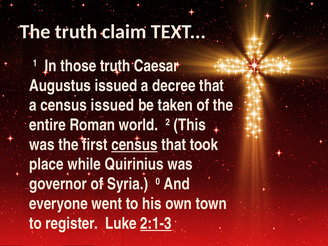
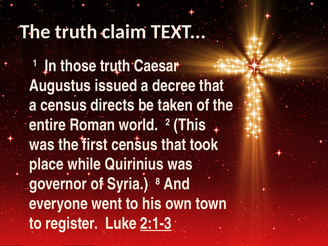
census issued: issued -> directs
census at (134, 145) underline: present -> none
0: 0 -> 8
